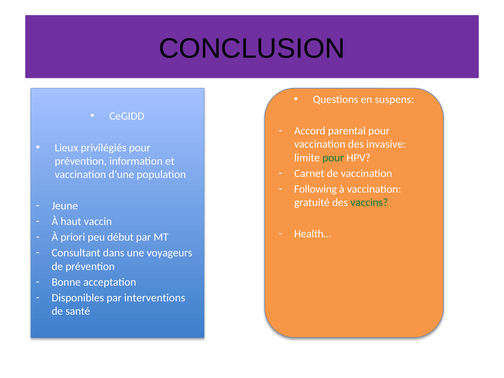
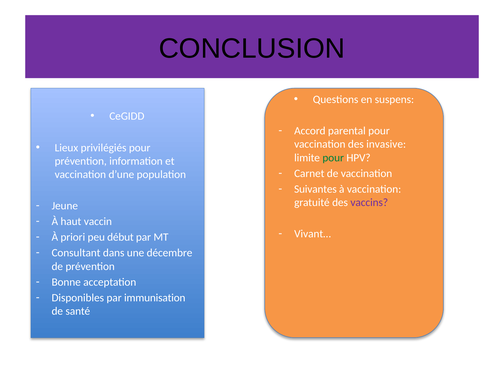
Following: Following -> Suivantes
vaccins colour: green -> purple
Health…: Health… -> Vivant…
voyageurs: voyageurs -> décembre
interventions: interventions -> immunisation
